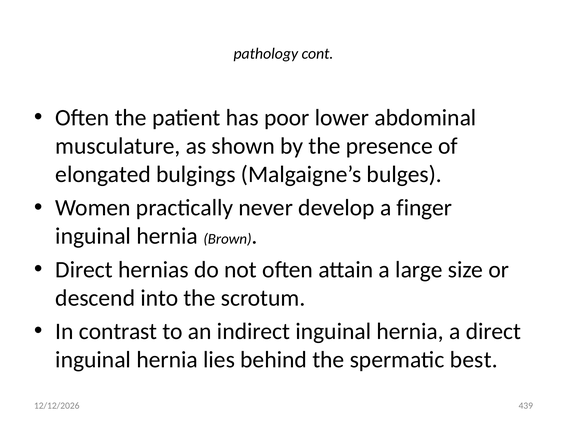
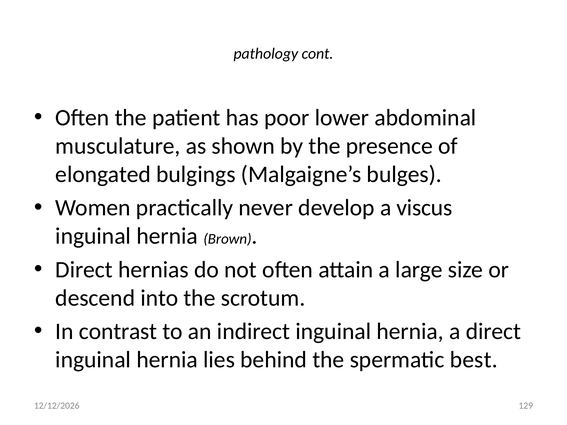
finger: finger -> viscus
439: 439 -> 129
